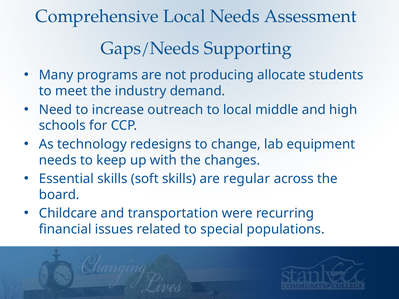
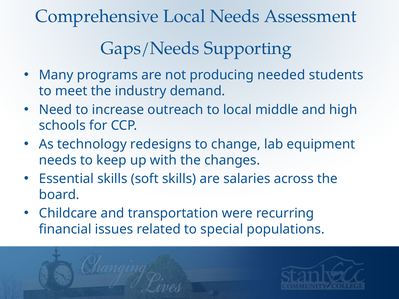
allocate: allocate -> needed
regular: regular -> salaries
